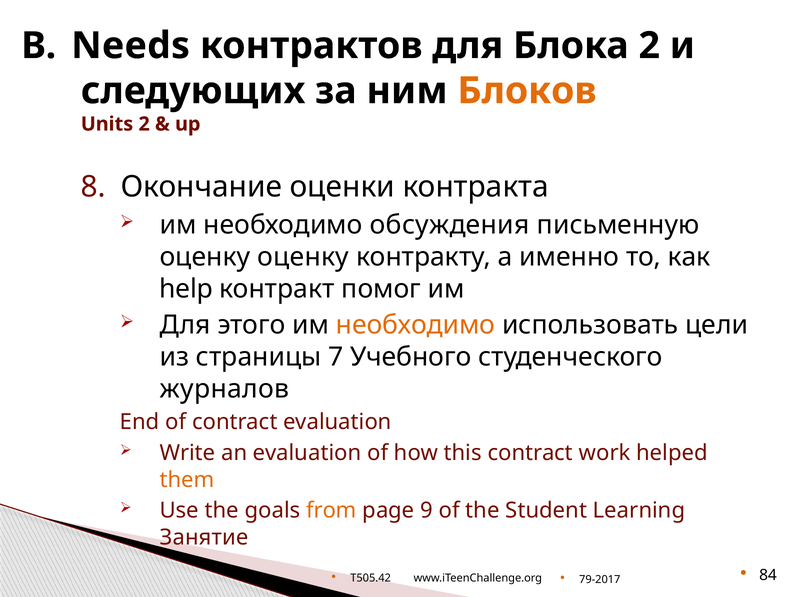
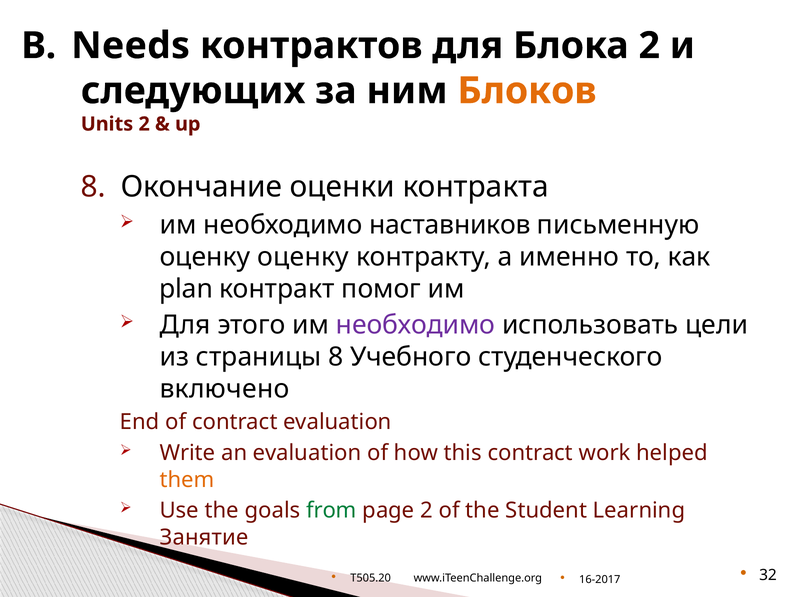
обсуждения: обсуждения -> наставников
help: help -> plan
необходимо at (416, 325) colour: orange -> purple
страницы 7: 7 -> 8
журналов: журналов -> включено
from colour: orange -> green
page 9: 9 -> 2
T505.42: T505.42 -> T505.20
84: 84 -> 32
79-2017: 79-2017 -> 16-2017
